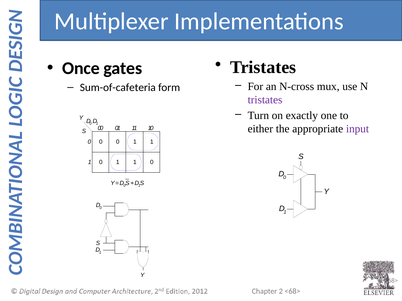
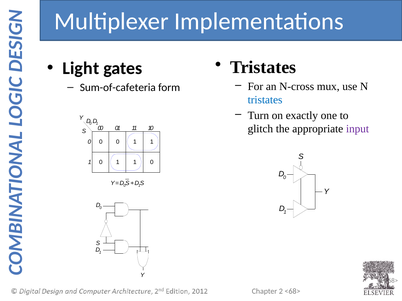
Once: Once -> Light
tristates at (265, 100) colour: purple -> blue
either: either -> glitch
